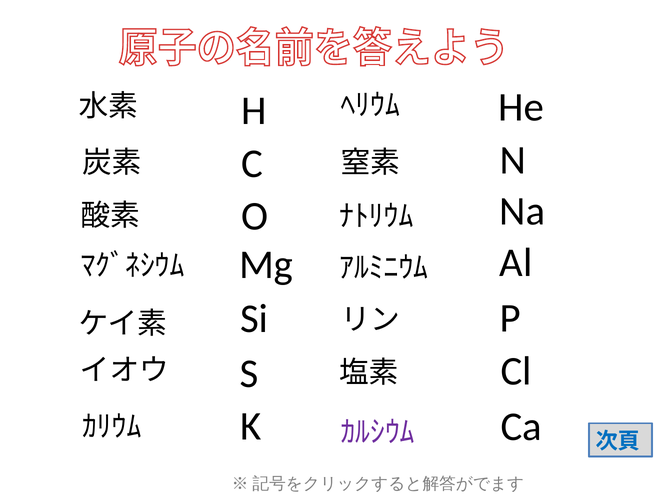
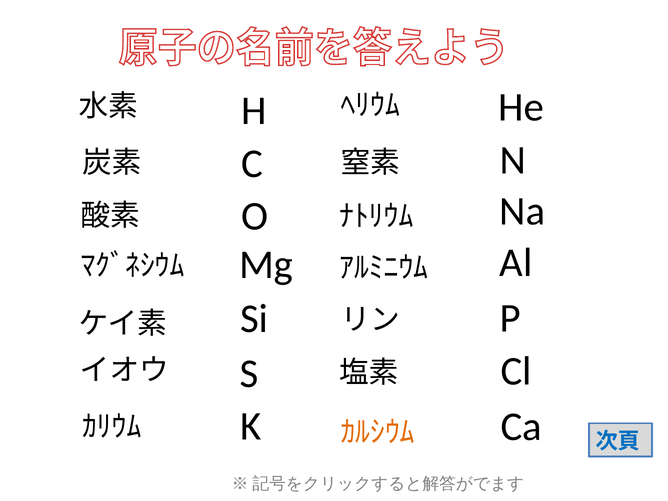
ｶﾙｼｳﾑ colour: purple -> orange
